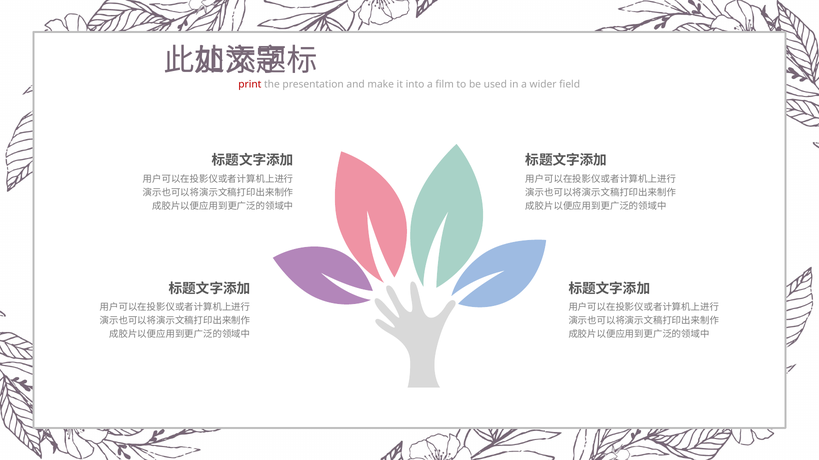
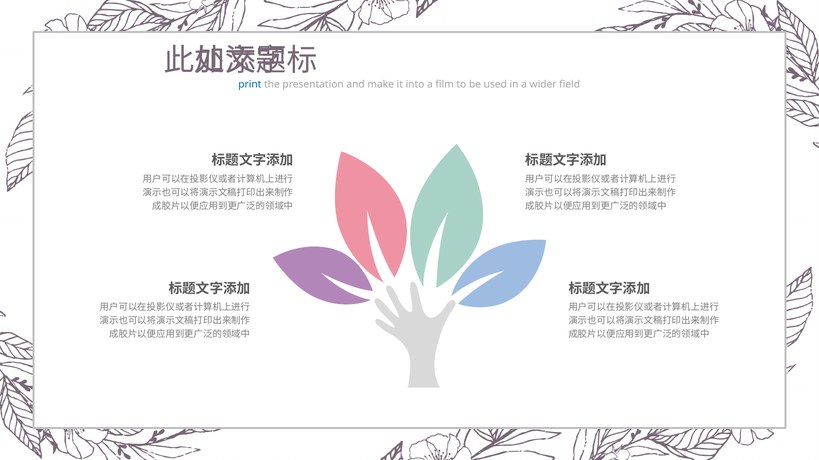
print colour: red -> blue
